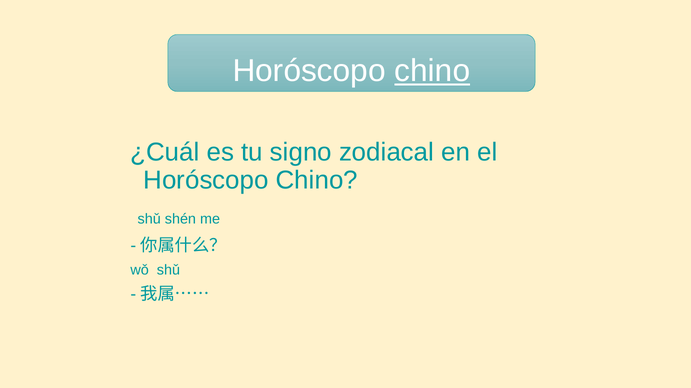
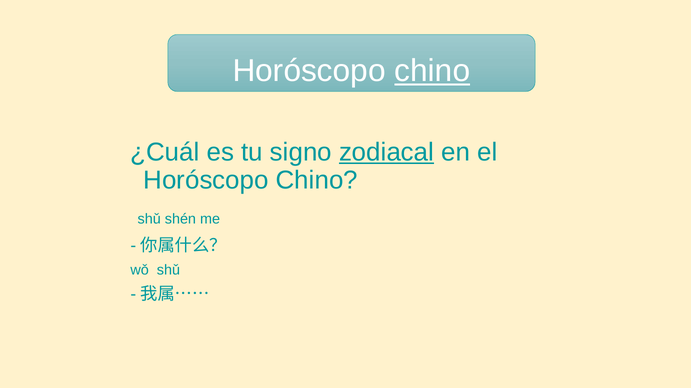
zodiacal underline: none -> present
